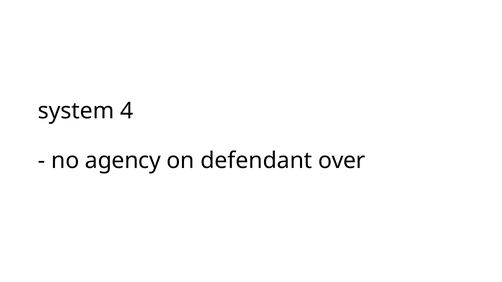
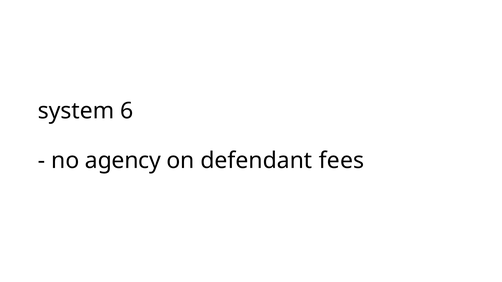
4: 4 -> 6
over: over -> fees
